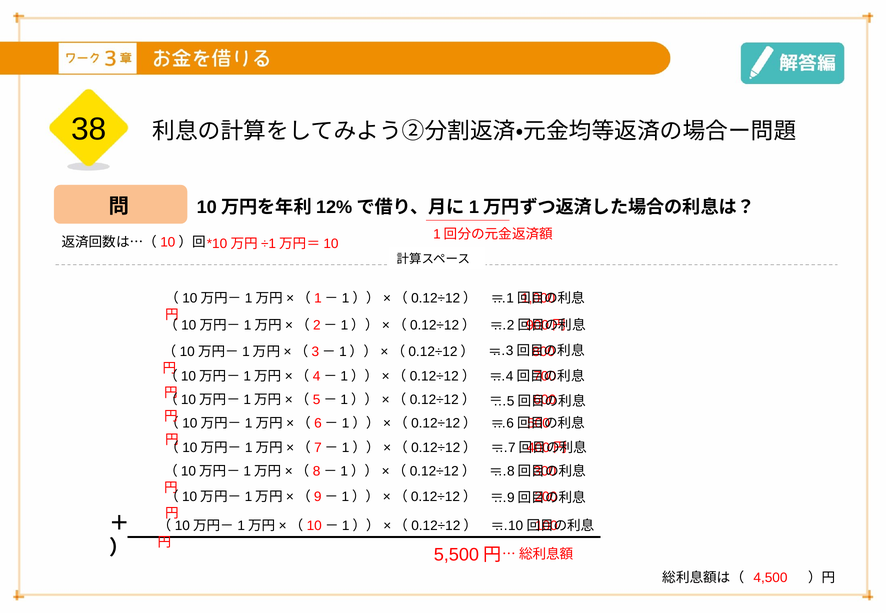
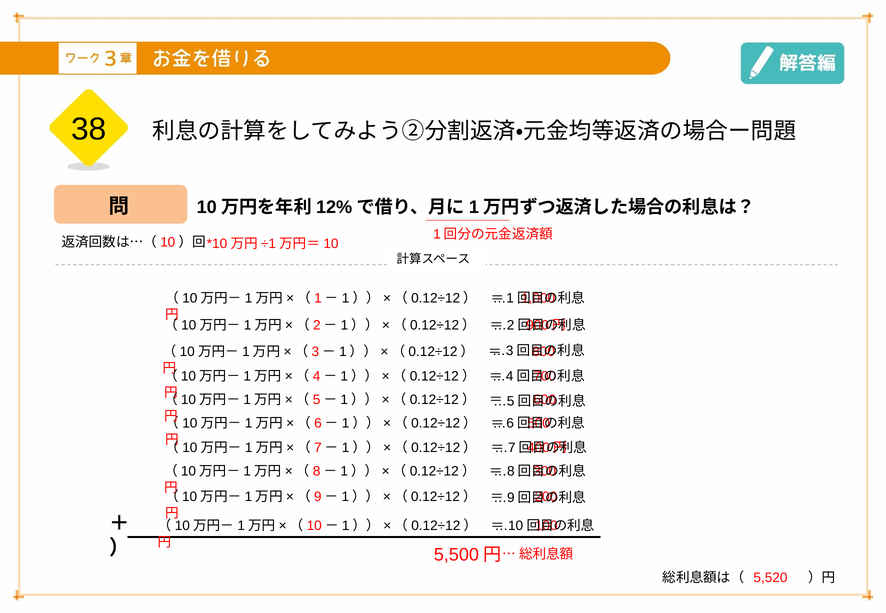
4,500: 4,500 -> 5,520
